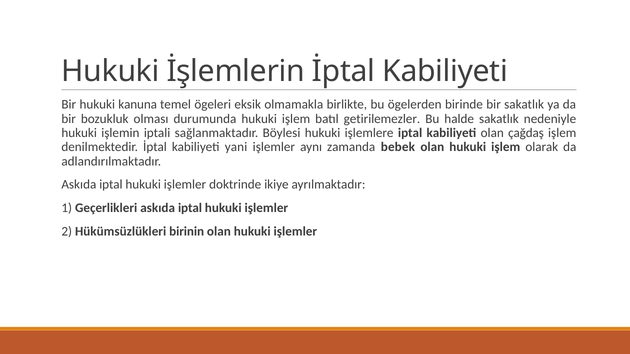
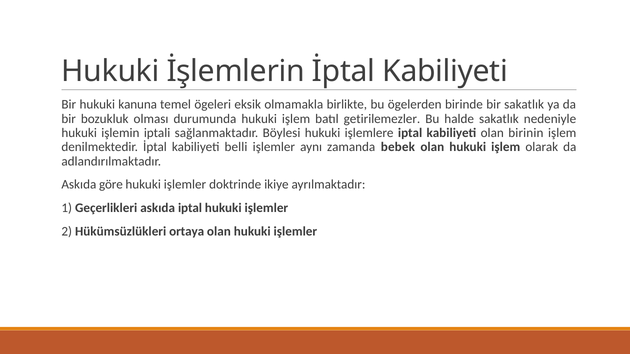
çağdaş: çağdaş -> birinin
yani: yani -> belli
iptal at (111, 185): iptal -> göre
birinin: birinin -> ortaya
